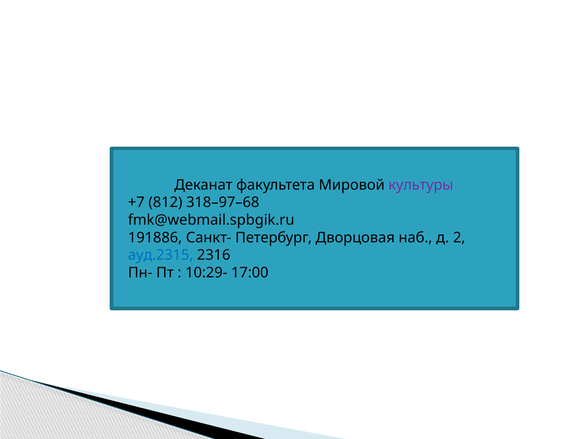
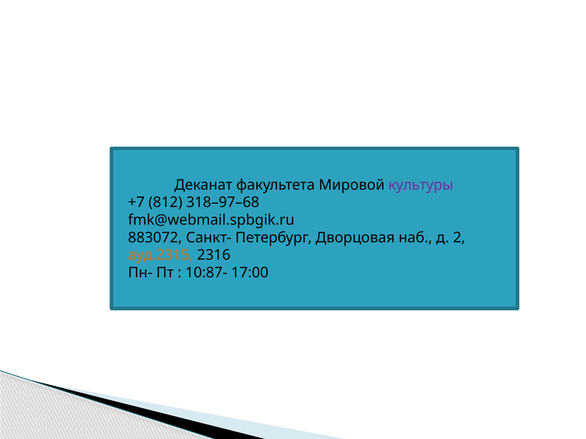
191886: 191886 -> 883072
ауд.2315 colour: blue -> orange
10:29-: 10:29- -> 10:87-
